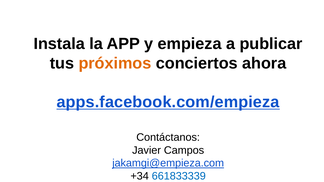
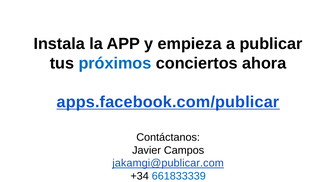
próximos colour: orange -> blue
apps.facebook.com/empieza: apps.facebook.com/empieza -> apps.facebook.com/publicar
jakamgi@empieza.com: jakamgi@empieza.com -> jakamgi@publicar.com
